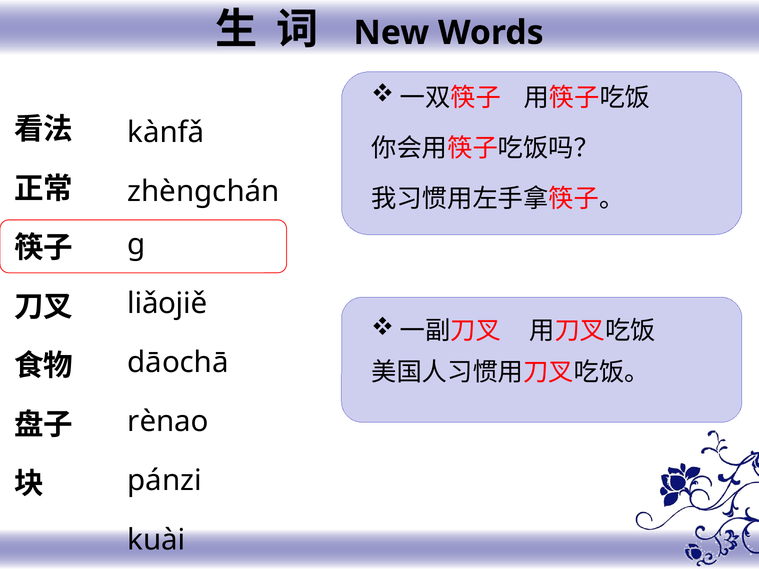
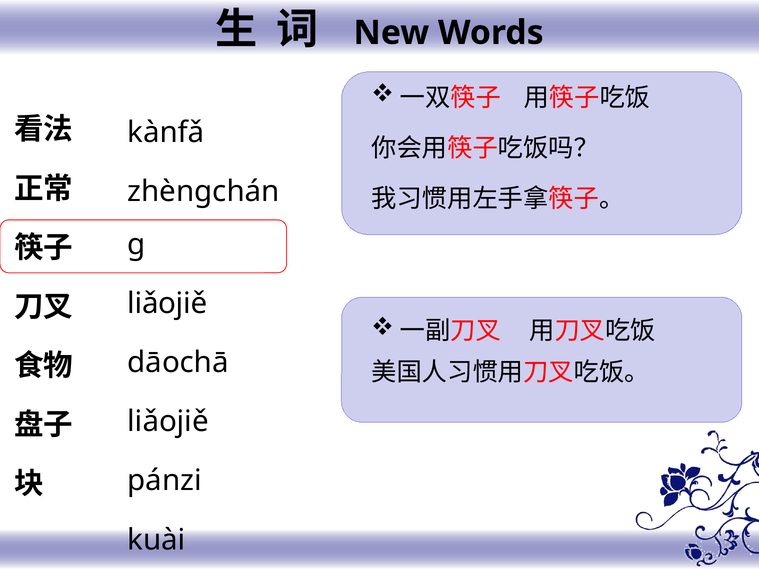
rènao at (168, 422): rènao -> liǎojiě
